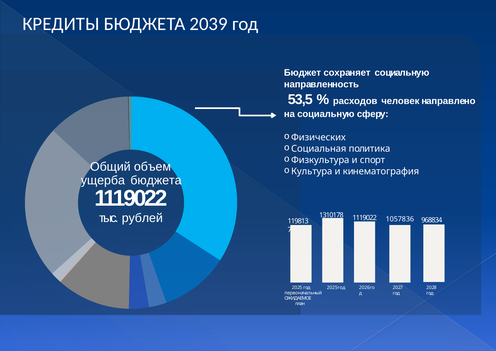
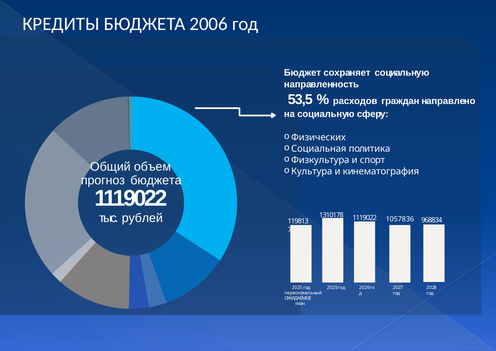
2039: 2039 -> 2006
человек: человек -> граждан
ущерба: ущерба -> прогноз
